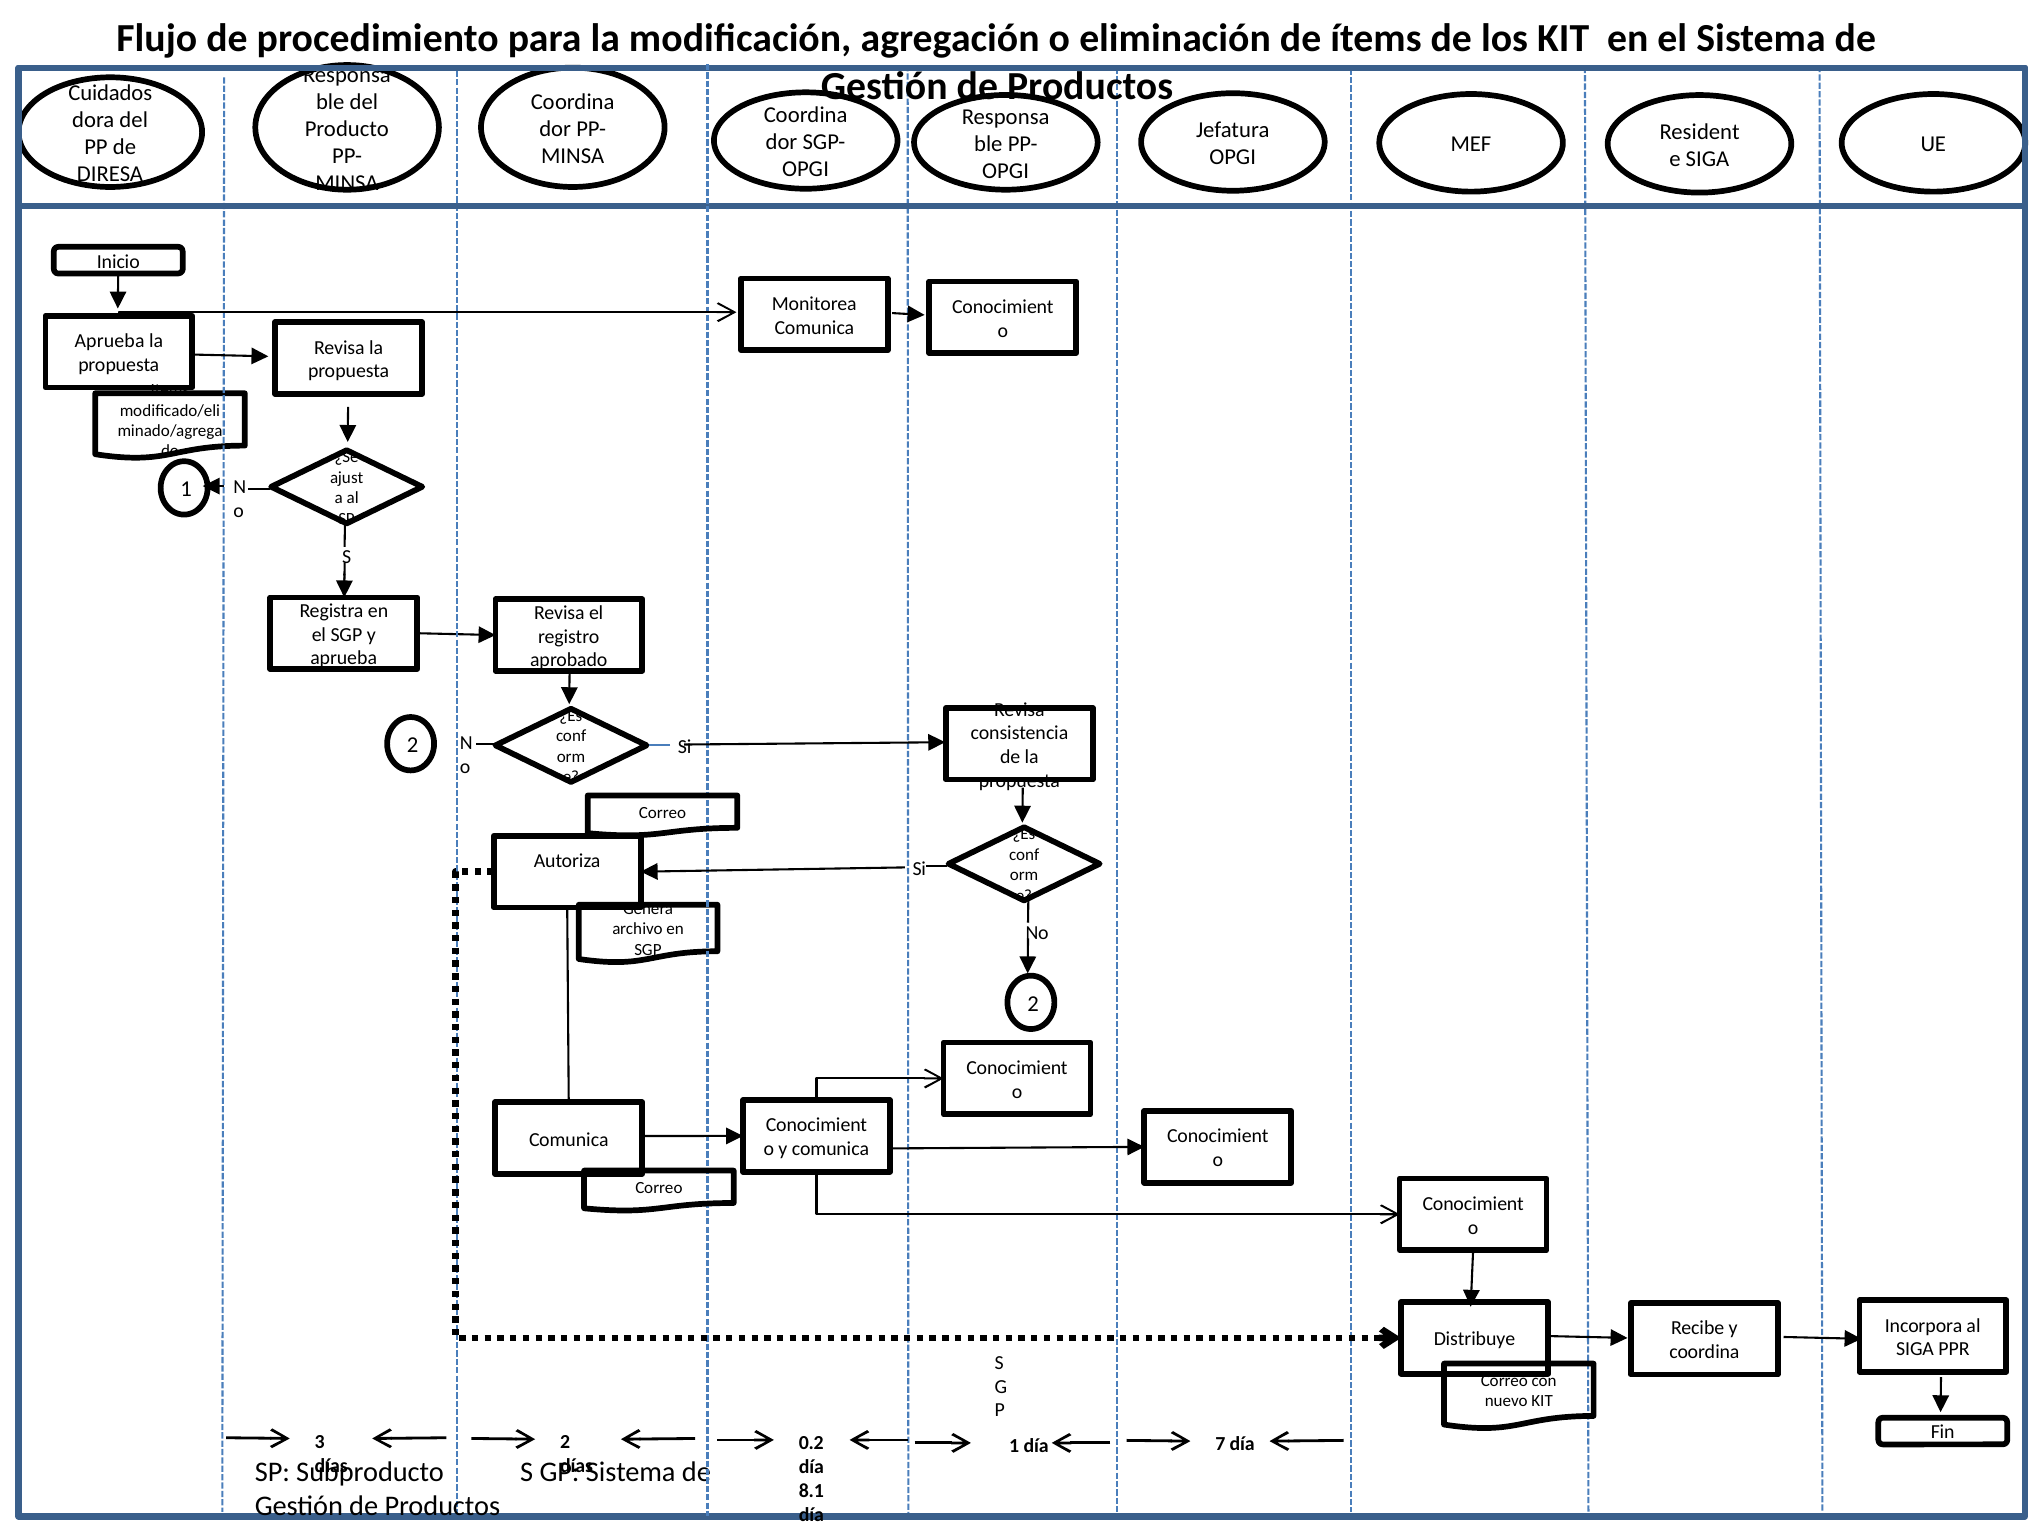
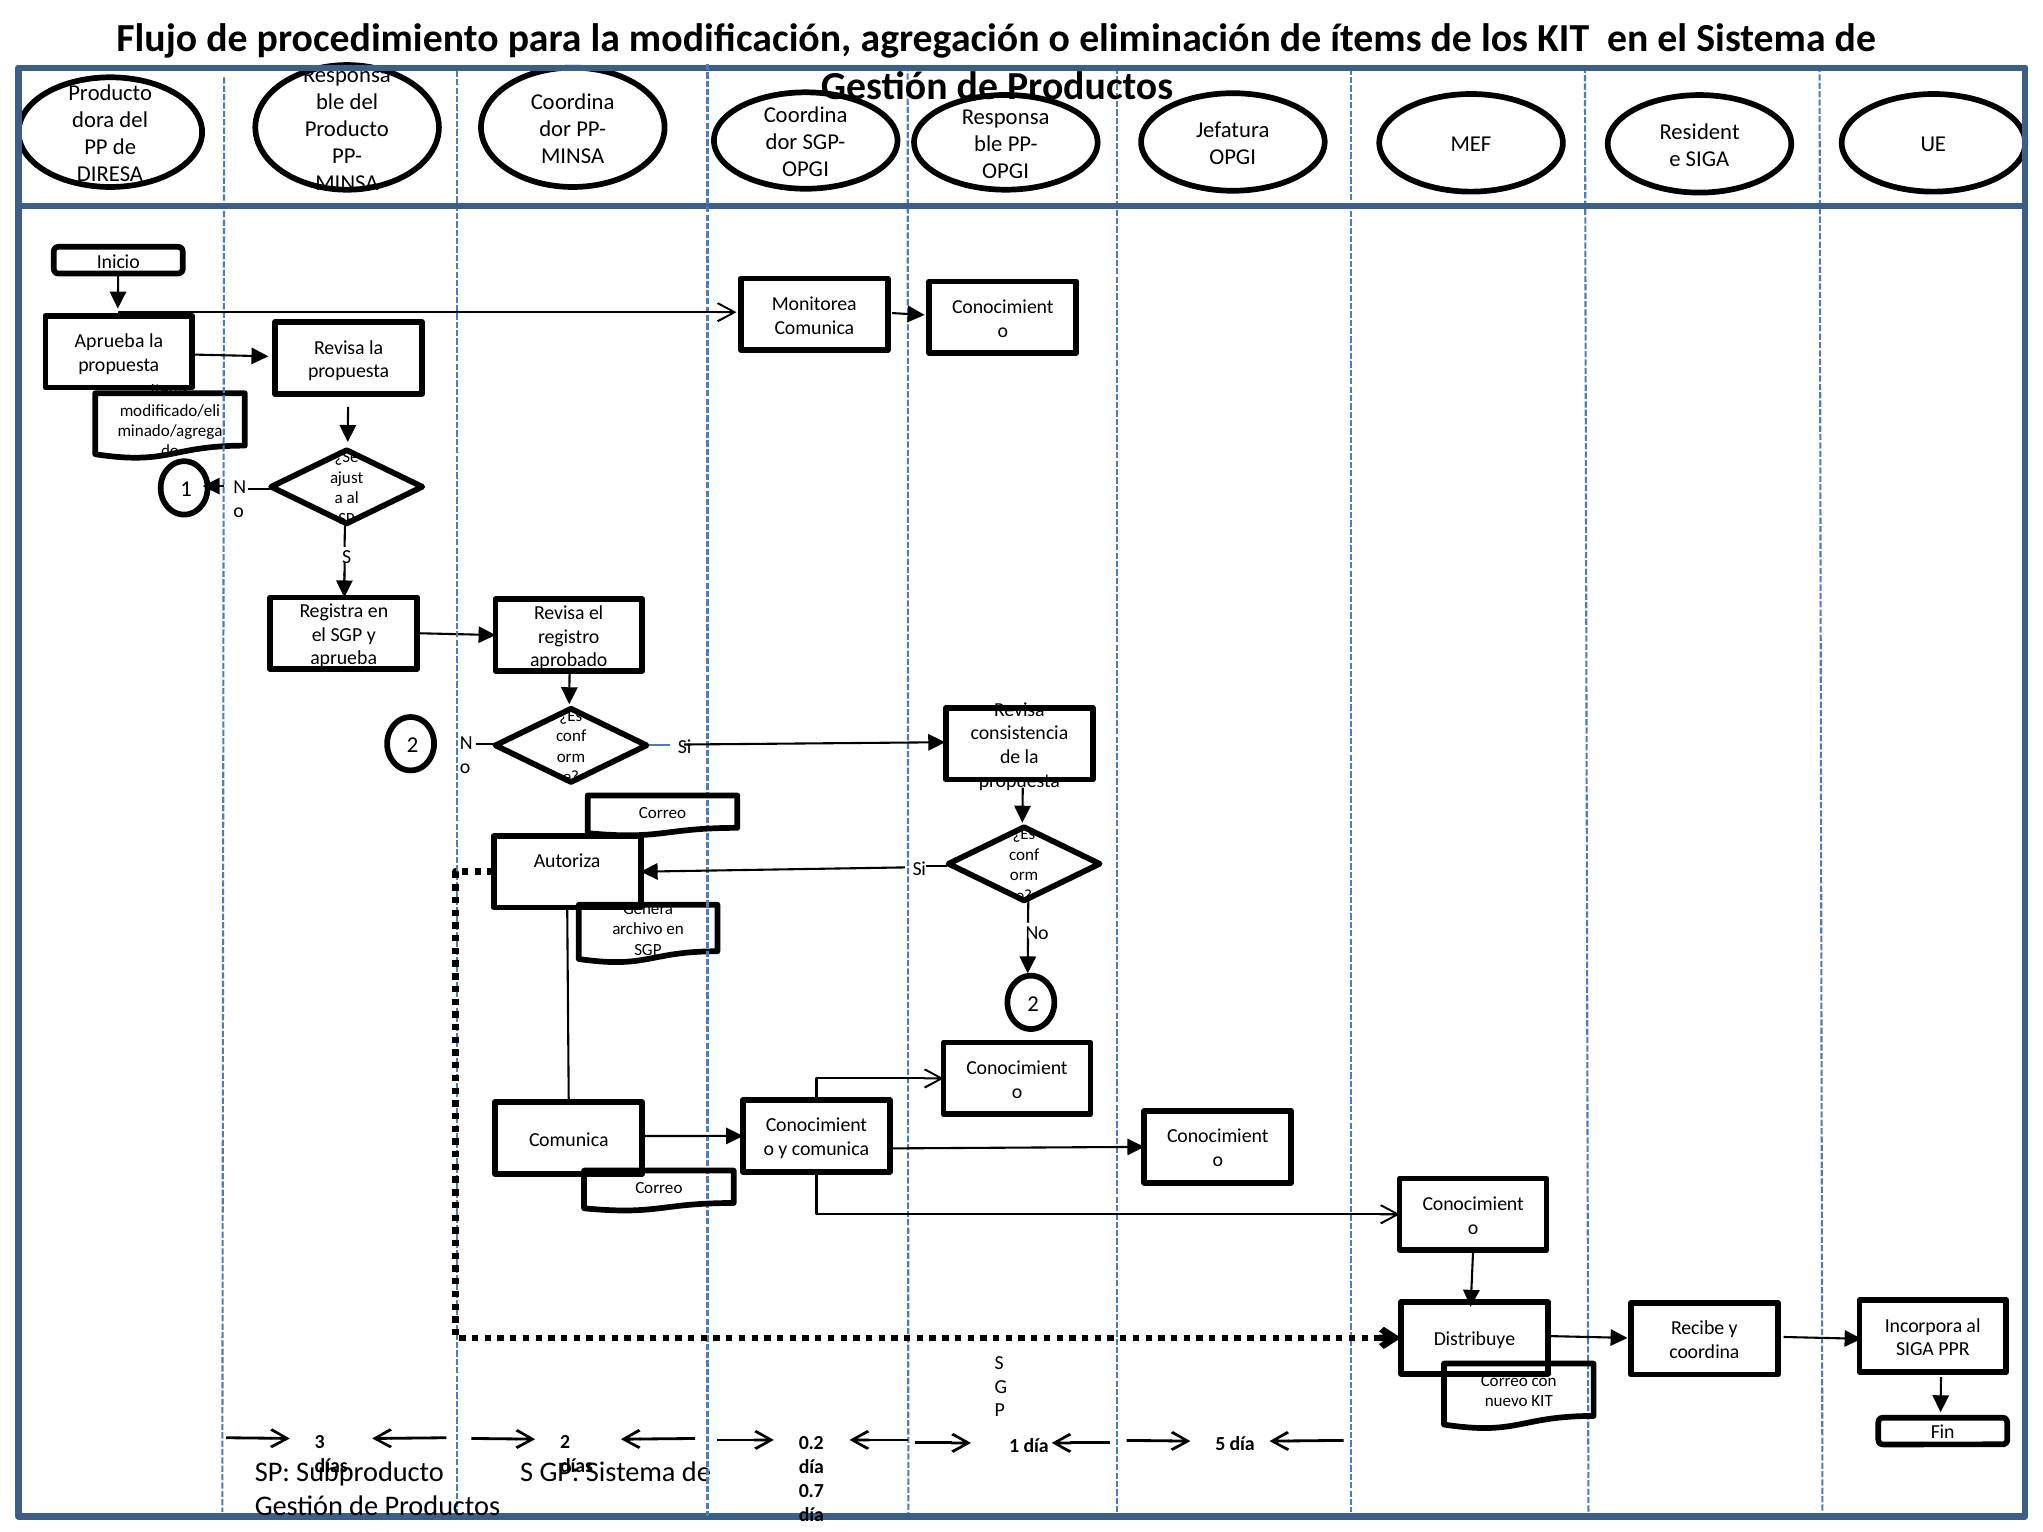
Cuidados at (110, 93): Cuidados -> Producto
7: 7 -> 5
8.1: 8.1 -> 0.7
